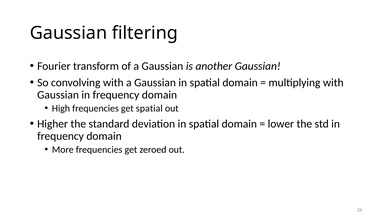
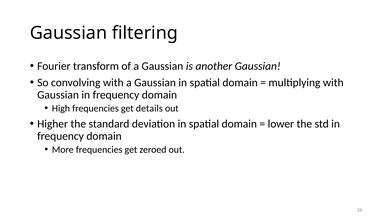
get spatial: spatial -> details
